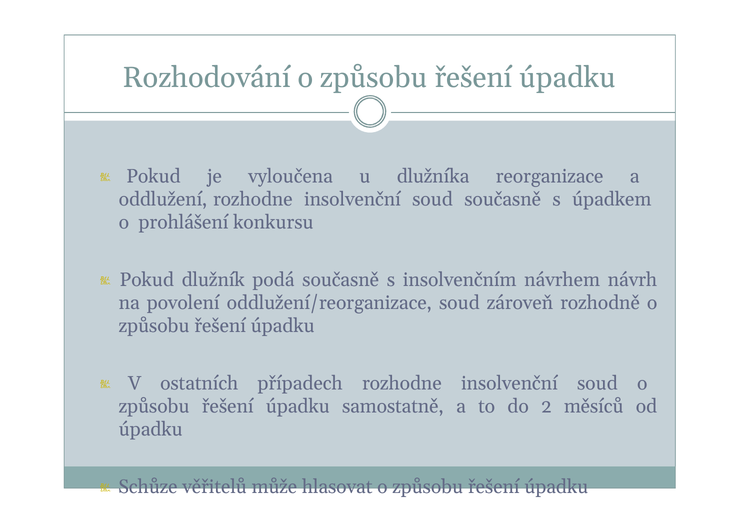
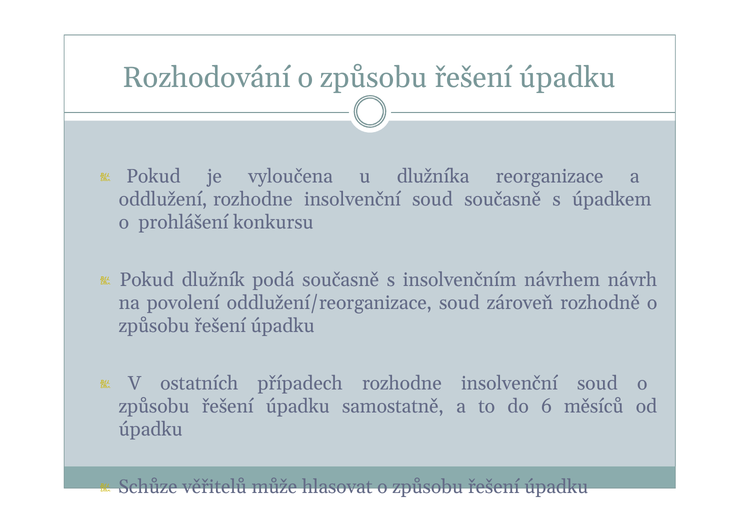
2: 2 -> 6
